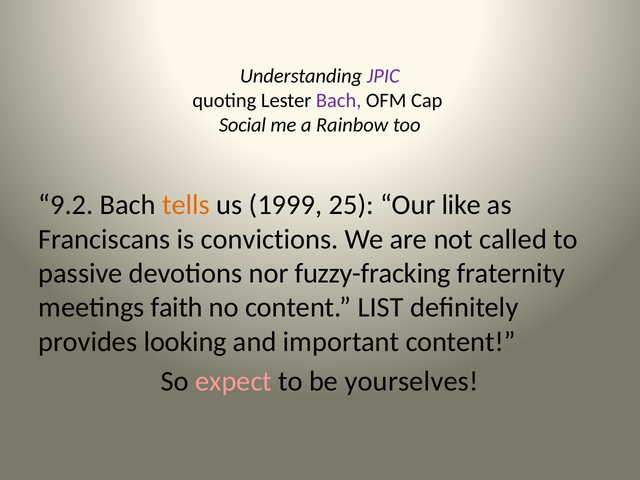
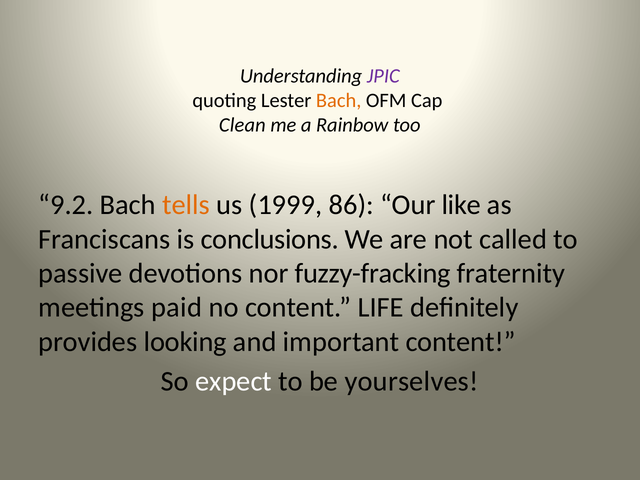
Bach at (339, 101) colour: purple -> orange
Social: Social -> Clean
25: 25 -> 86
convictions: convictions -> conclusions
faith: faith -> paid
LIST: LIST -> LIFE
expect colour: pink -> white
